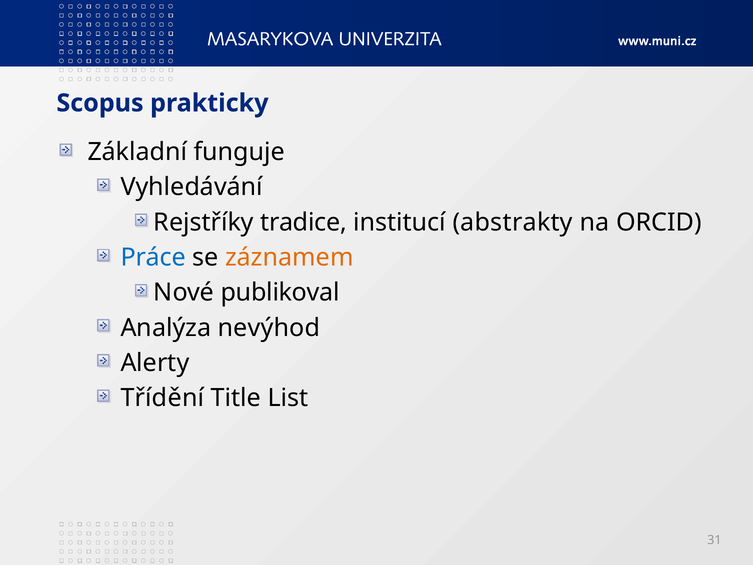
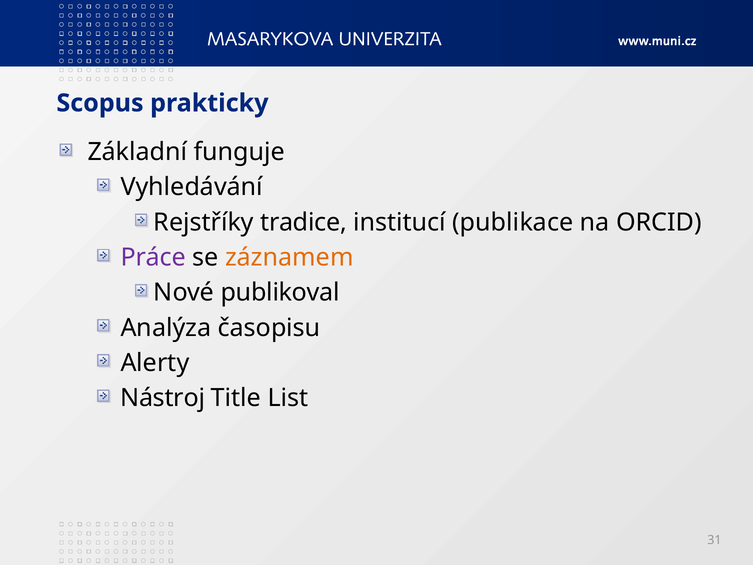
abstrakty: abstrakty -> publikace
Práce colour: blue -> purple
nevýhod: nevýhod -> časopisu
Třídění: Třídění -> Nástroj
